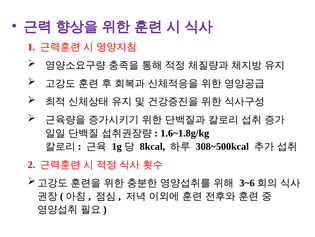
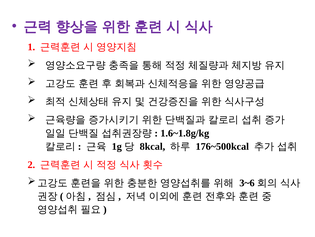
308~500kcal: 308~500kcal -> 176~500kcal
